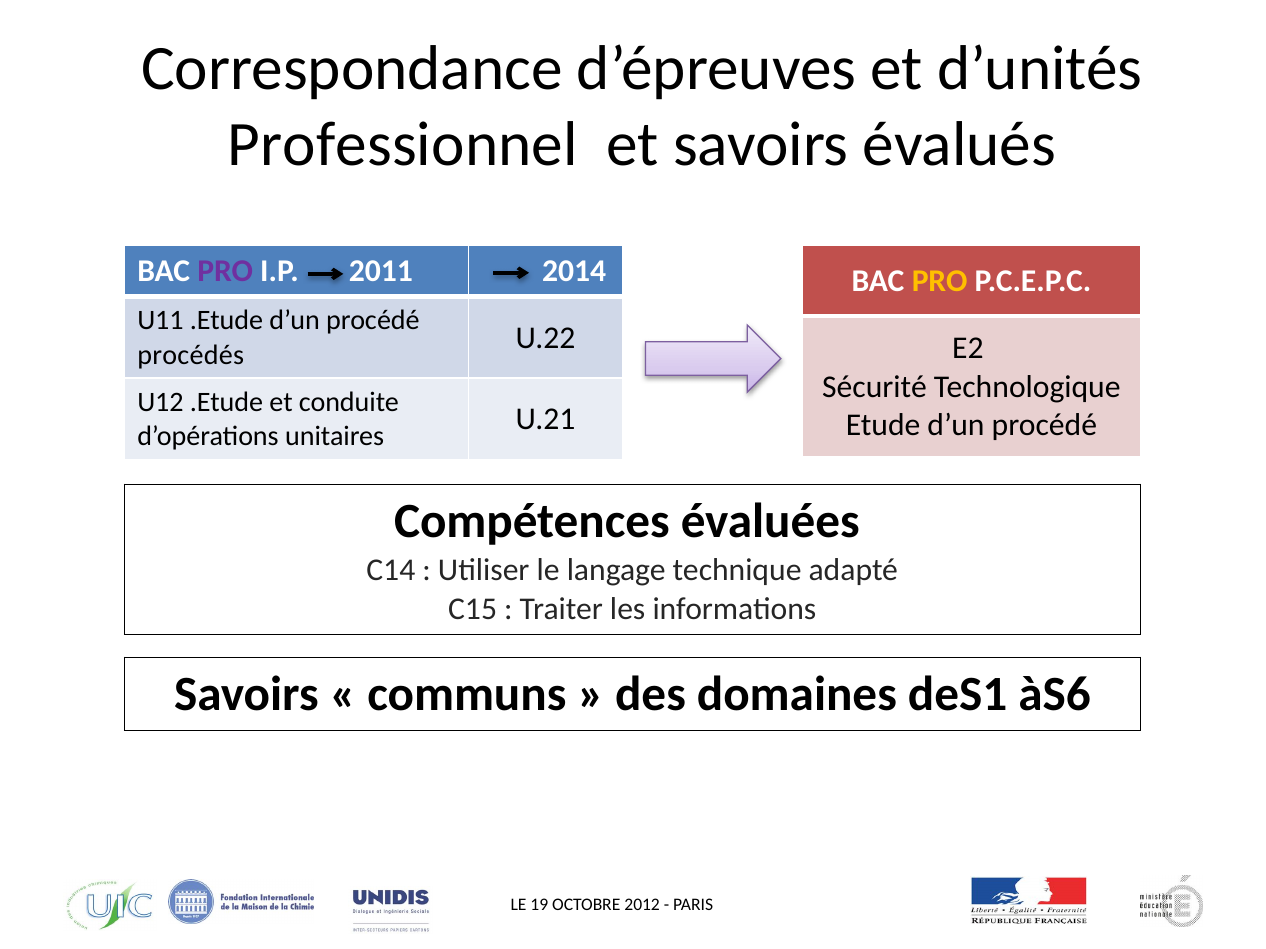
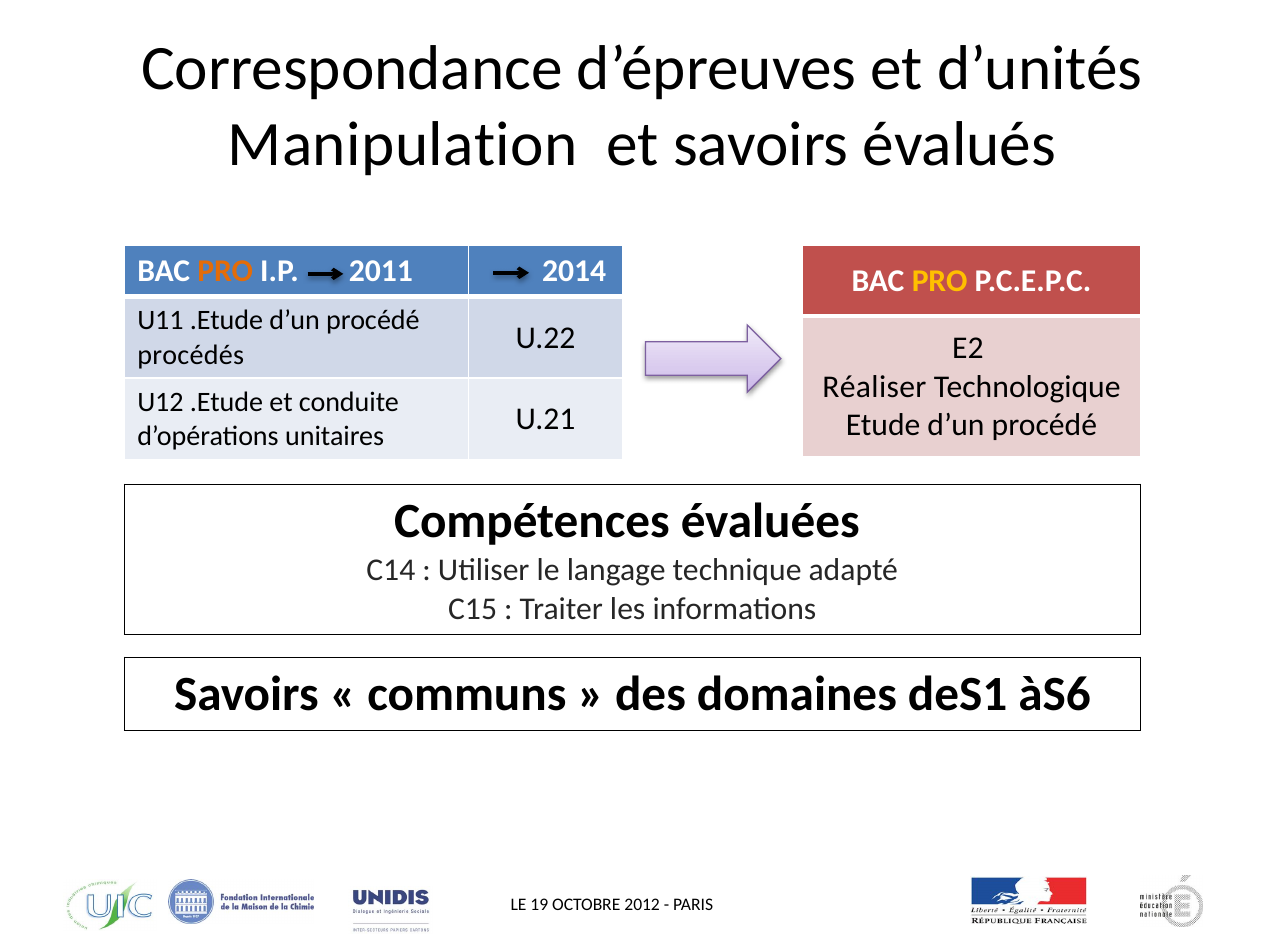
Professionnel: Professionnel -> Manipulation
PRO at (225, 272) colour: purple -> orange
Sécurité: Sécurité -> Réaliser
